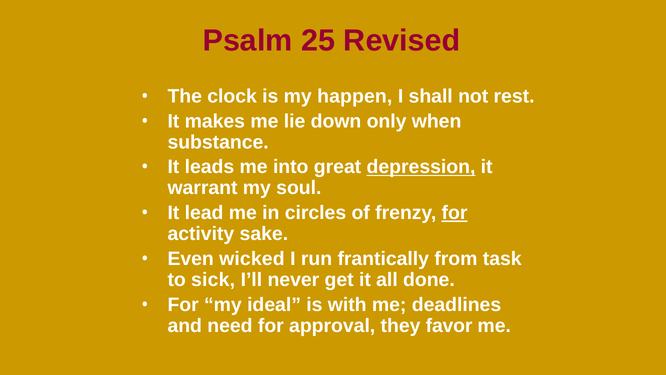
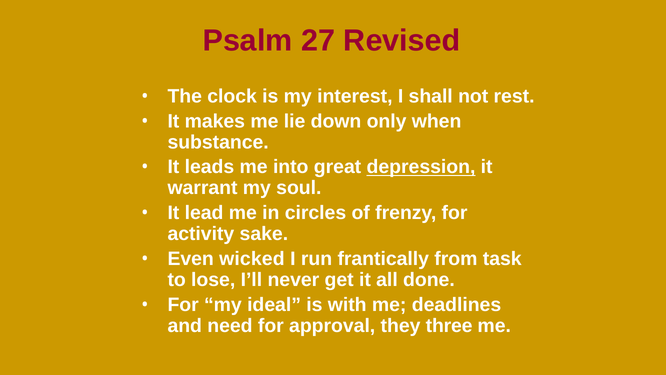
25: 25 -> 27
happen: happen -> interest
for at (455, 213) underline: present -> none
sick: sick -> lose
favor: favor -> three
